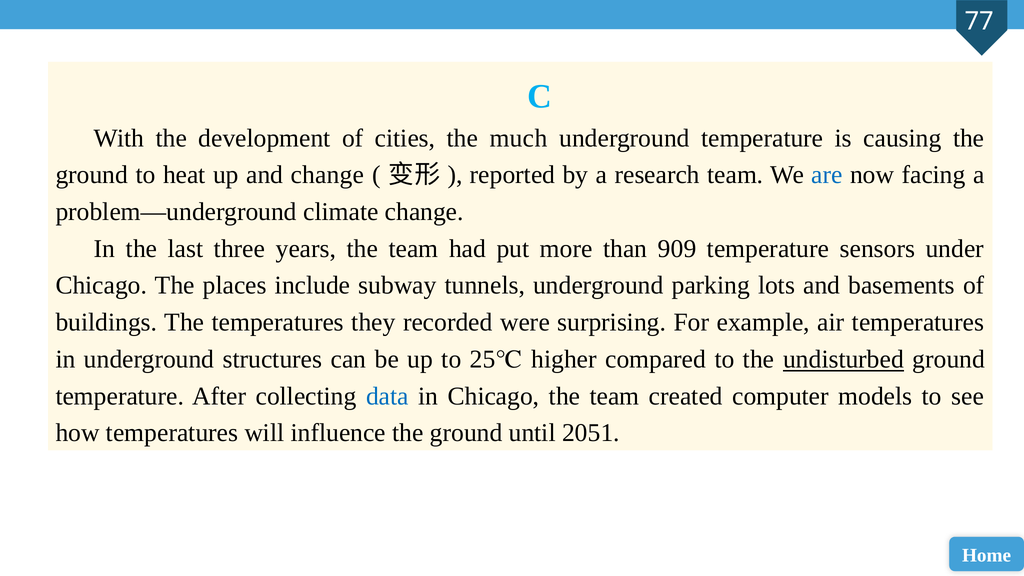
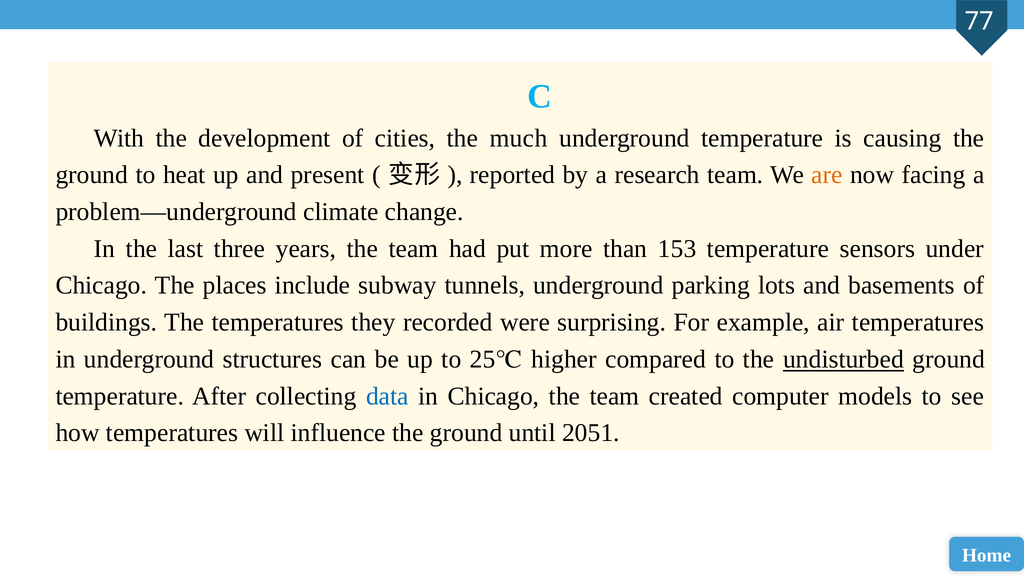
and change: change -> present
are colour: blue -> orange
909: 909 -> 153
